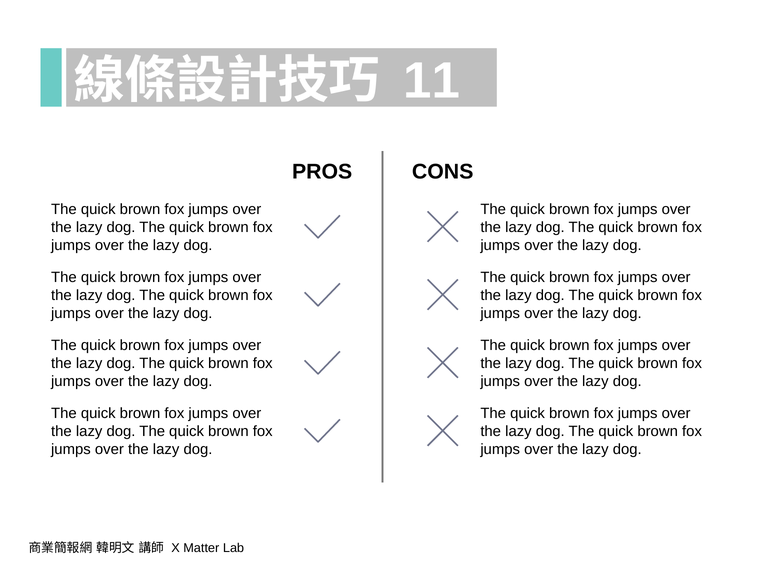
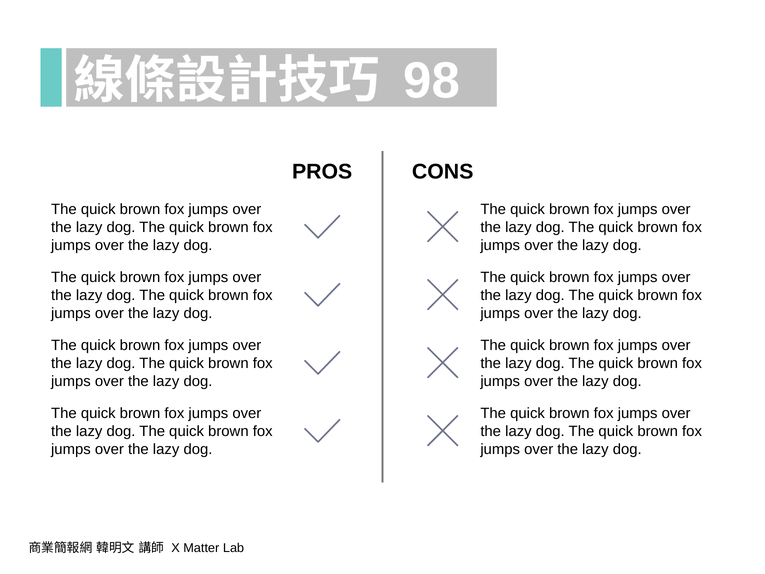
11: 11 -> 98
